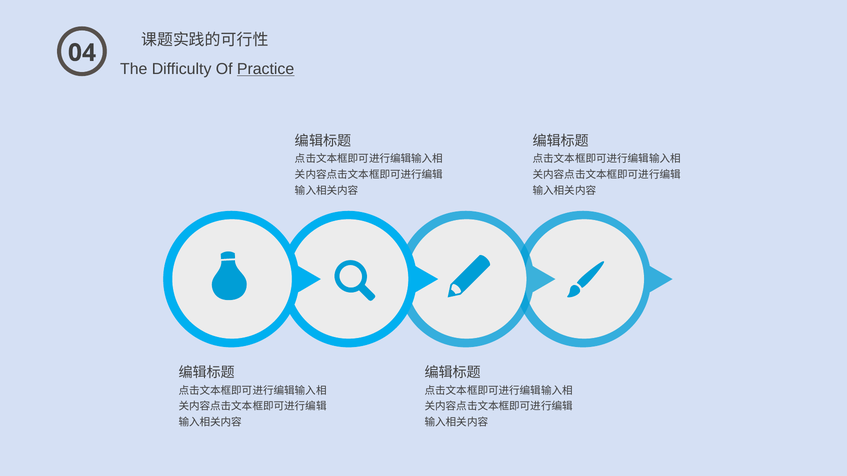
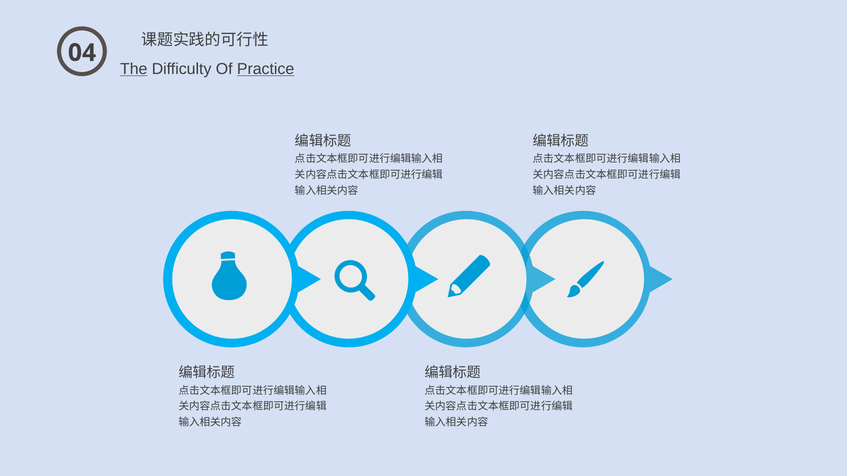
The underline: none -> present
